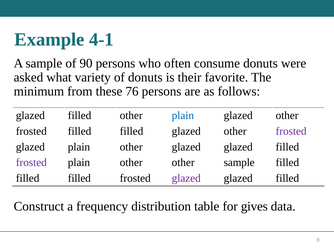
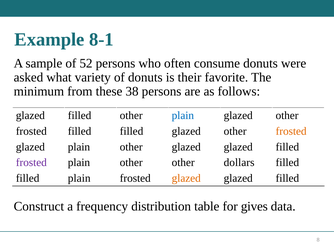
4-1: 4-1 -> 8-1
90: 90 -> 52
76: 76 -> 38
frosted at (291, 131) colour: purple -> orange
other sample: sample -> dollars
filled at (79, 178): filled -> plain
glazed at (186, 178) colour: purple -> orange
